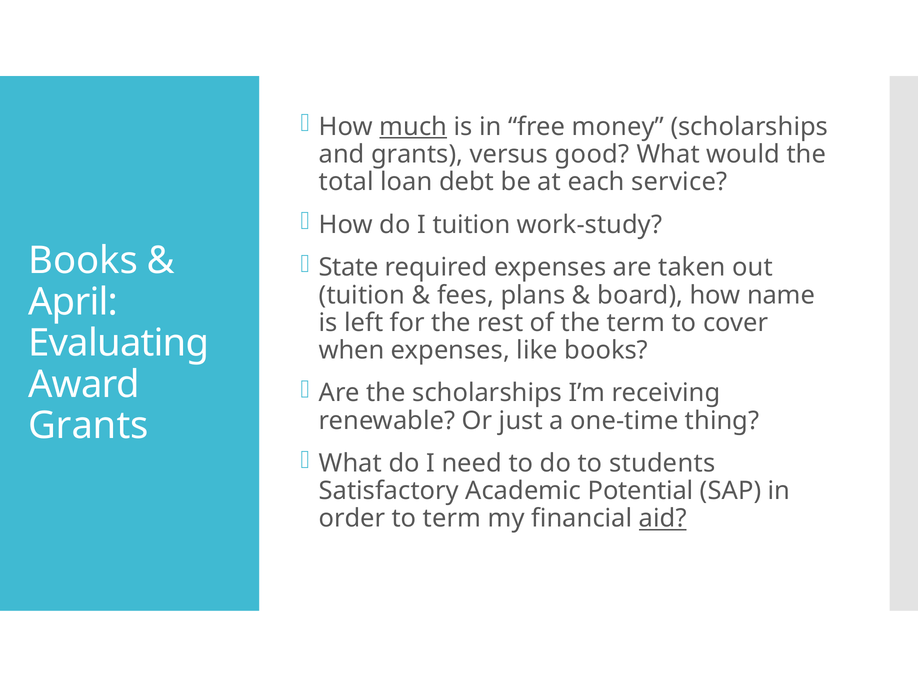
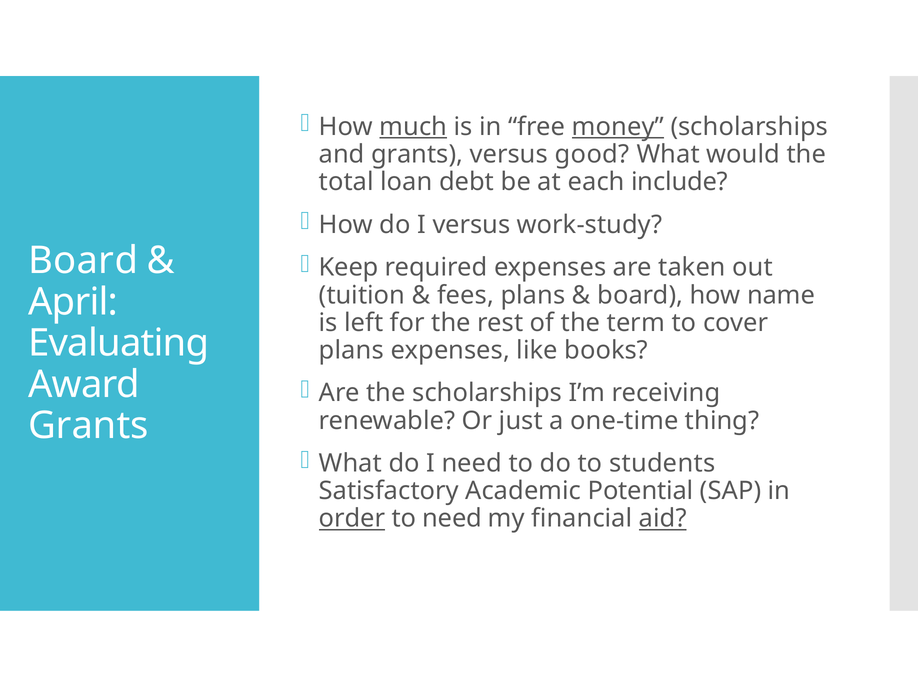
money underline: none -> present
service: service -> include
I tuition: tuition -> versus
Books at (83, 261): Books -> Board
State: State -> Keep
when at (352, 351): when -> plans
order underline: none -> present
to term: term -> need
